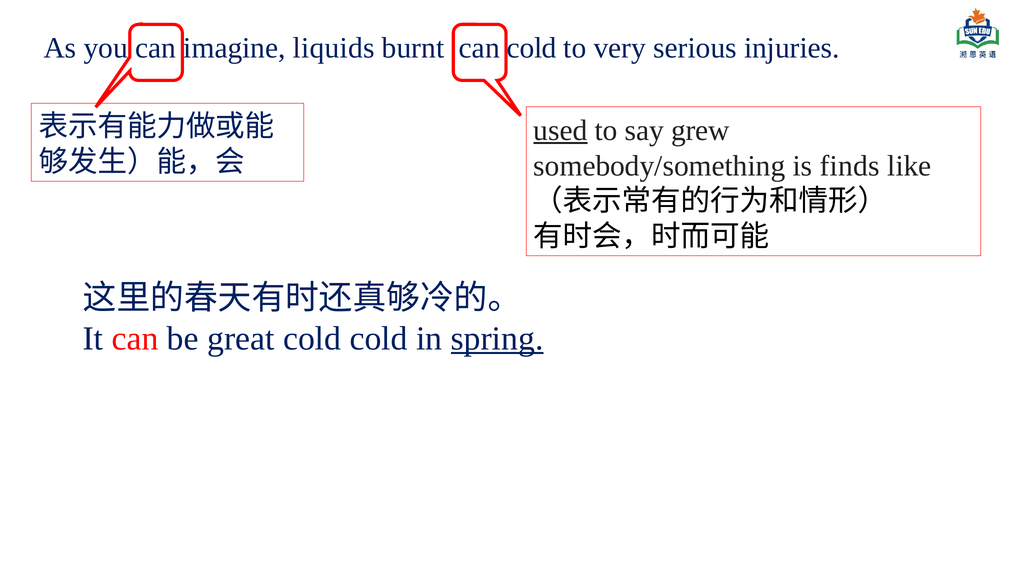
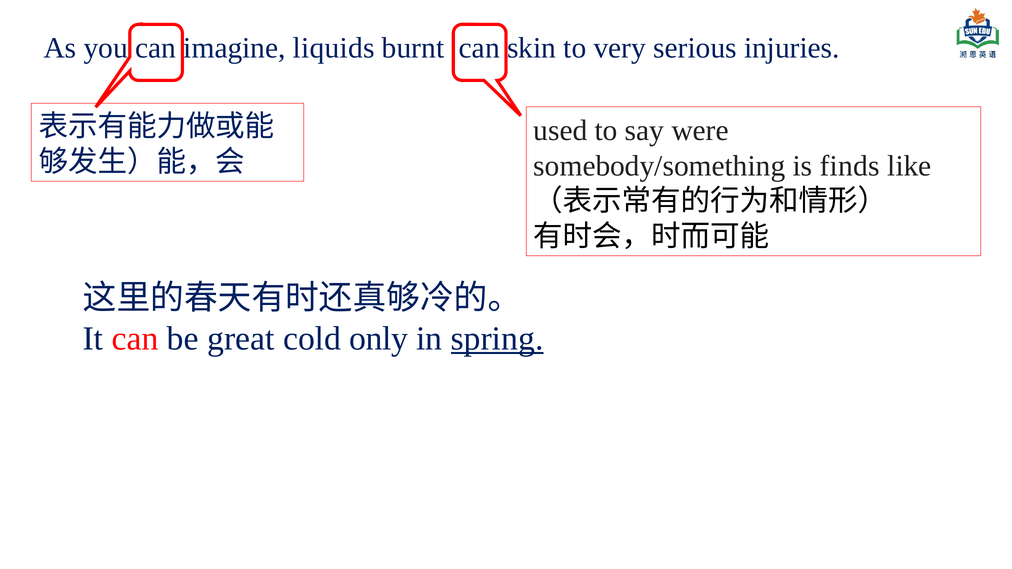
can cold: cold -> skin
used underline: present -> none
grew: grew -> were
cold cold: cold -> only
